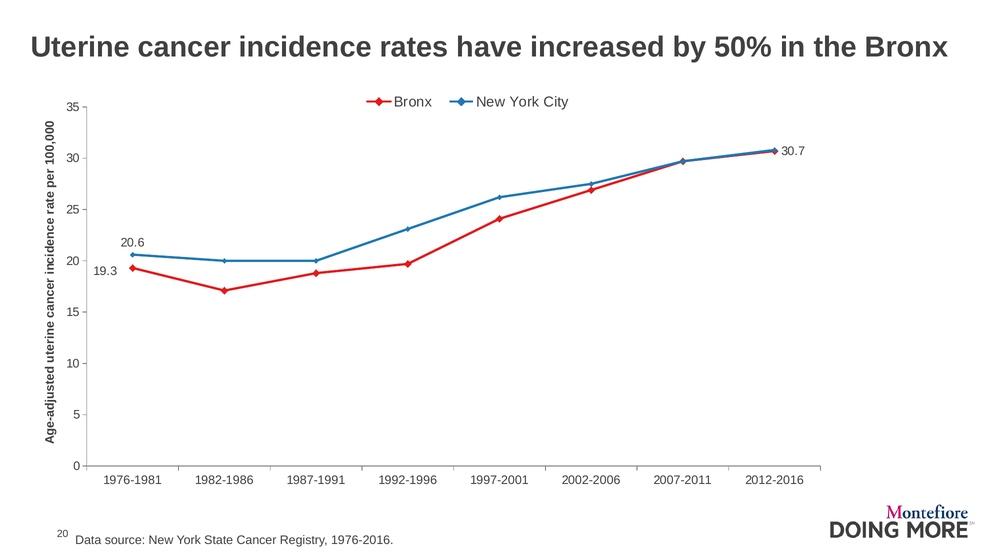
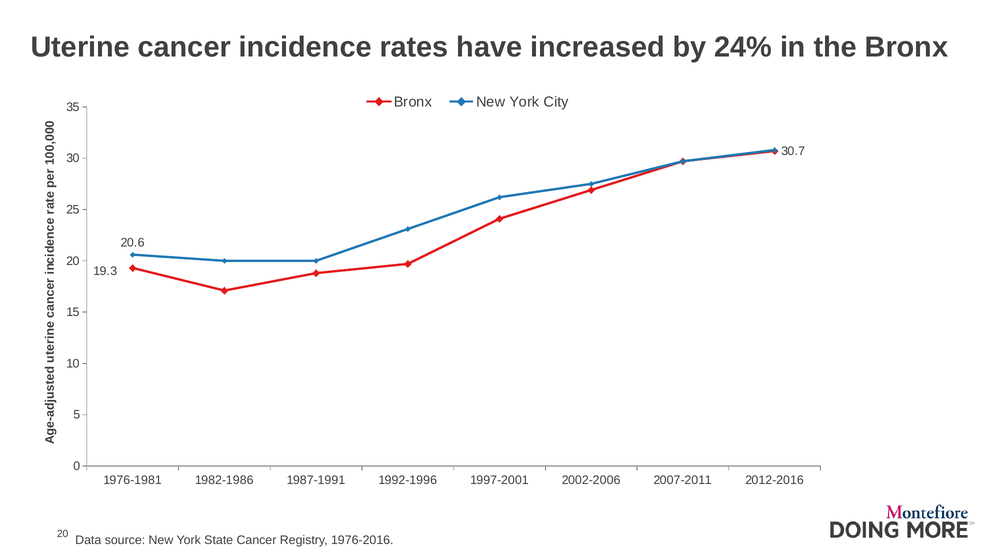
50%: 50% -> 24%
